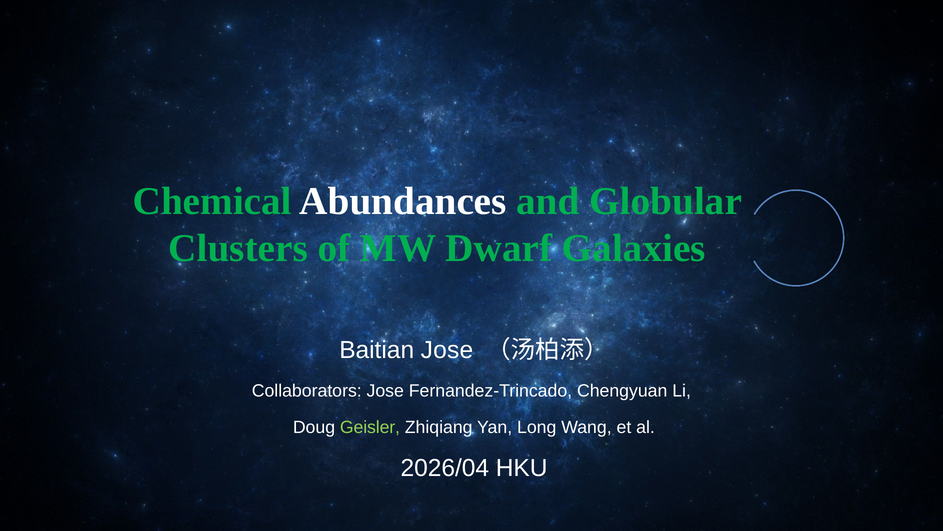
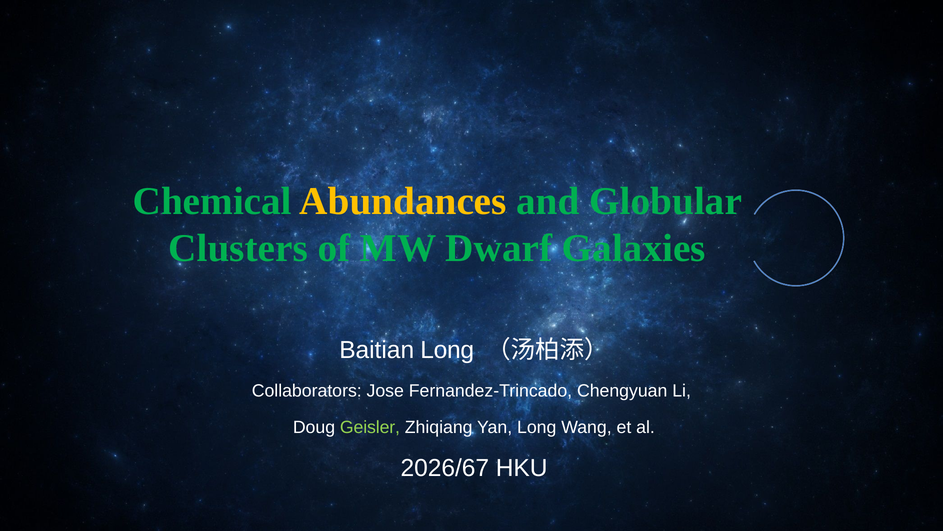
Abundances colour: white -> yellow
Baitian Jose: Jose -> Long
2026/04: 2026/04 -> 2026/67
